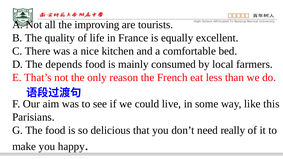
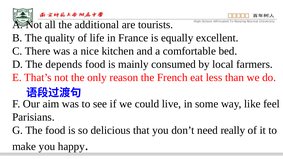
improving: improving -> additional
this: this -> feel
